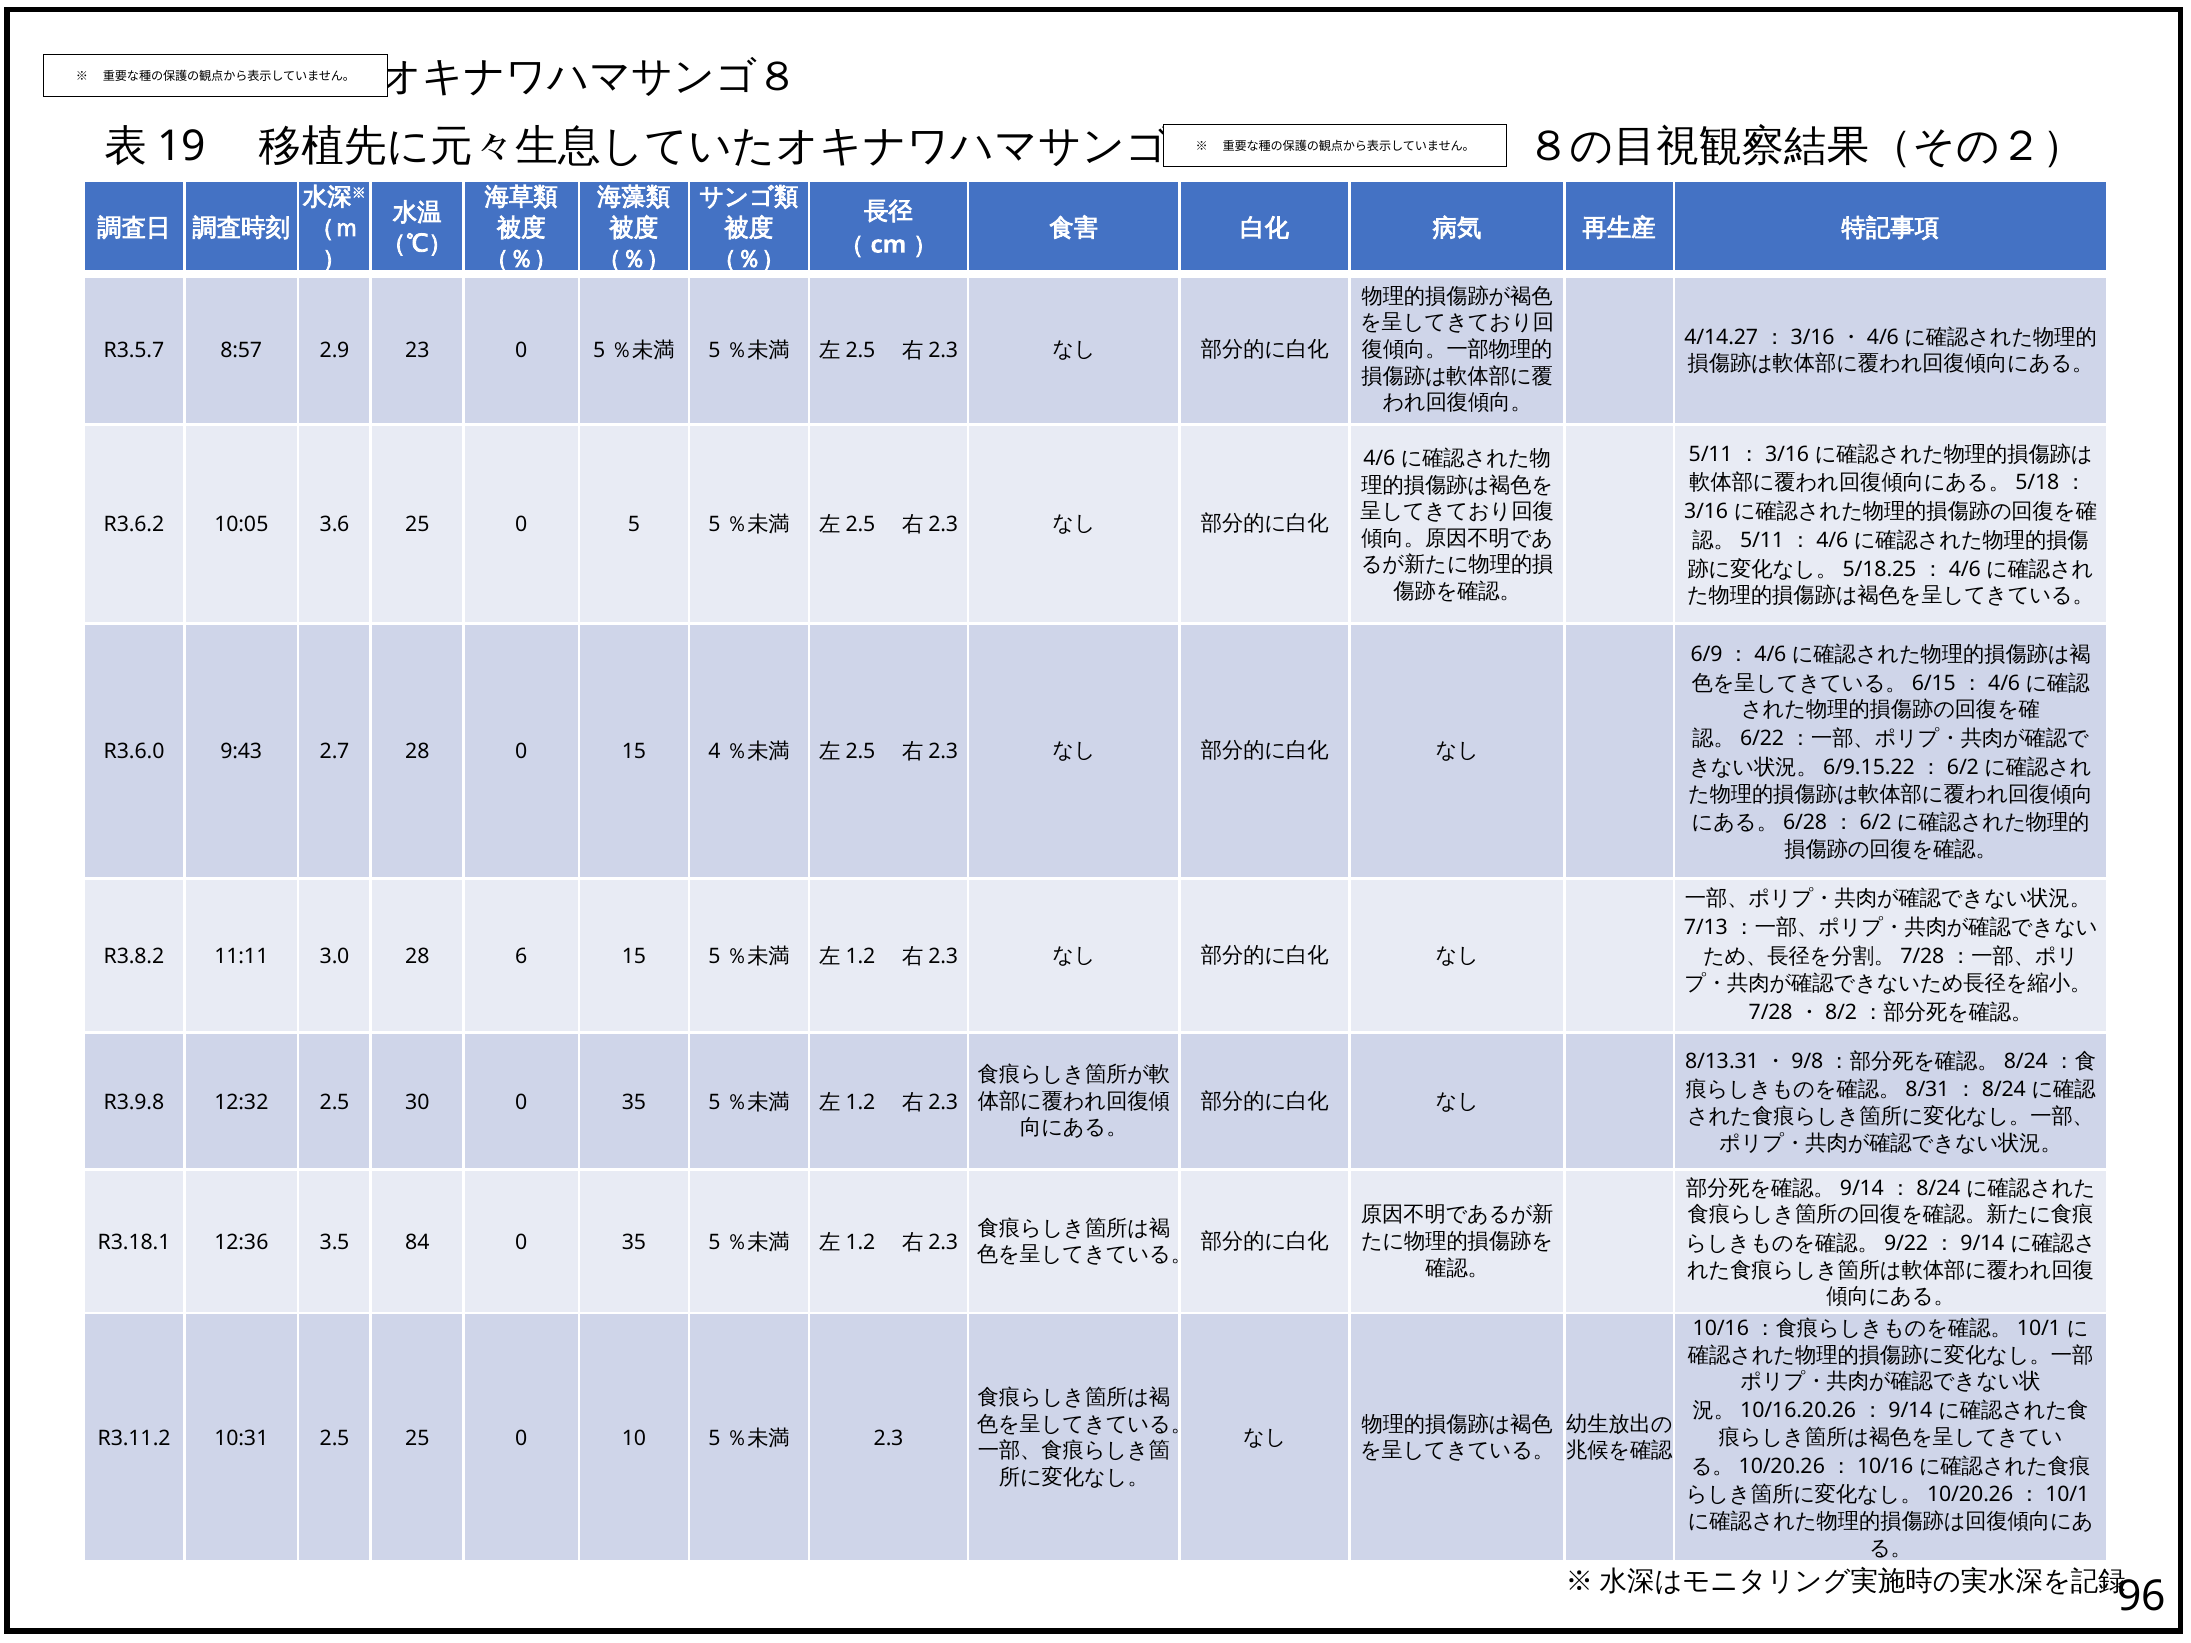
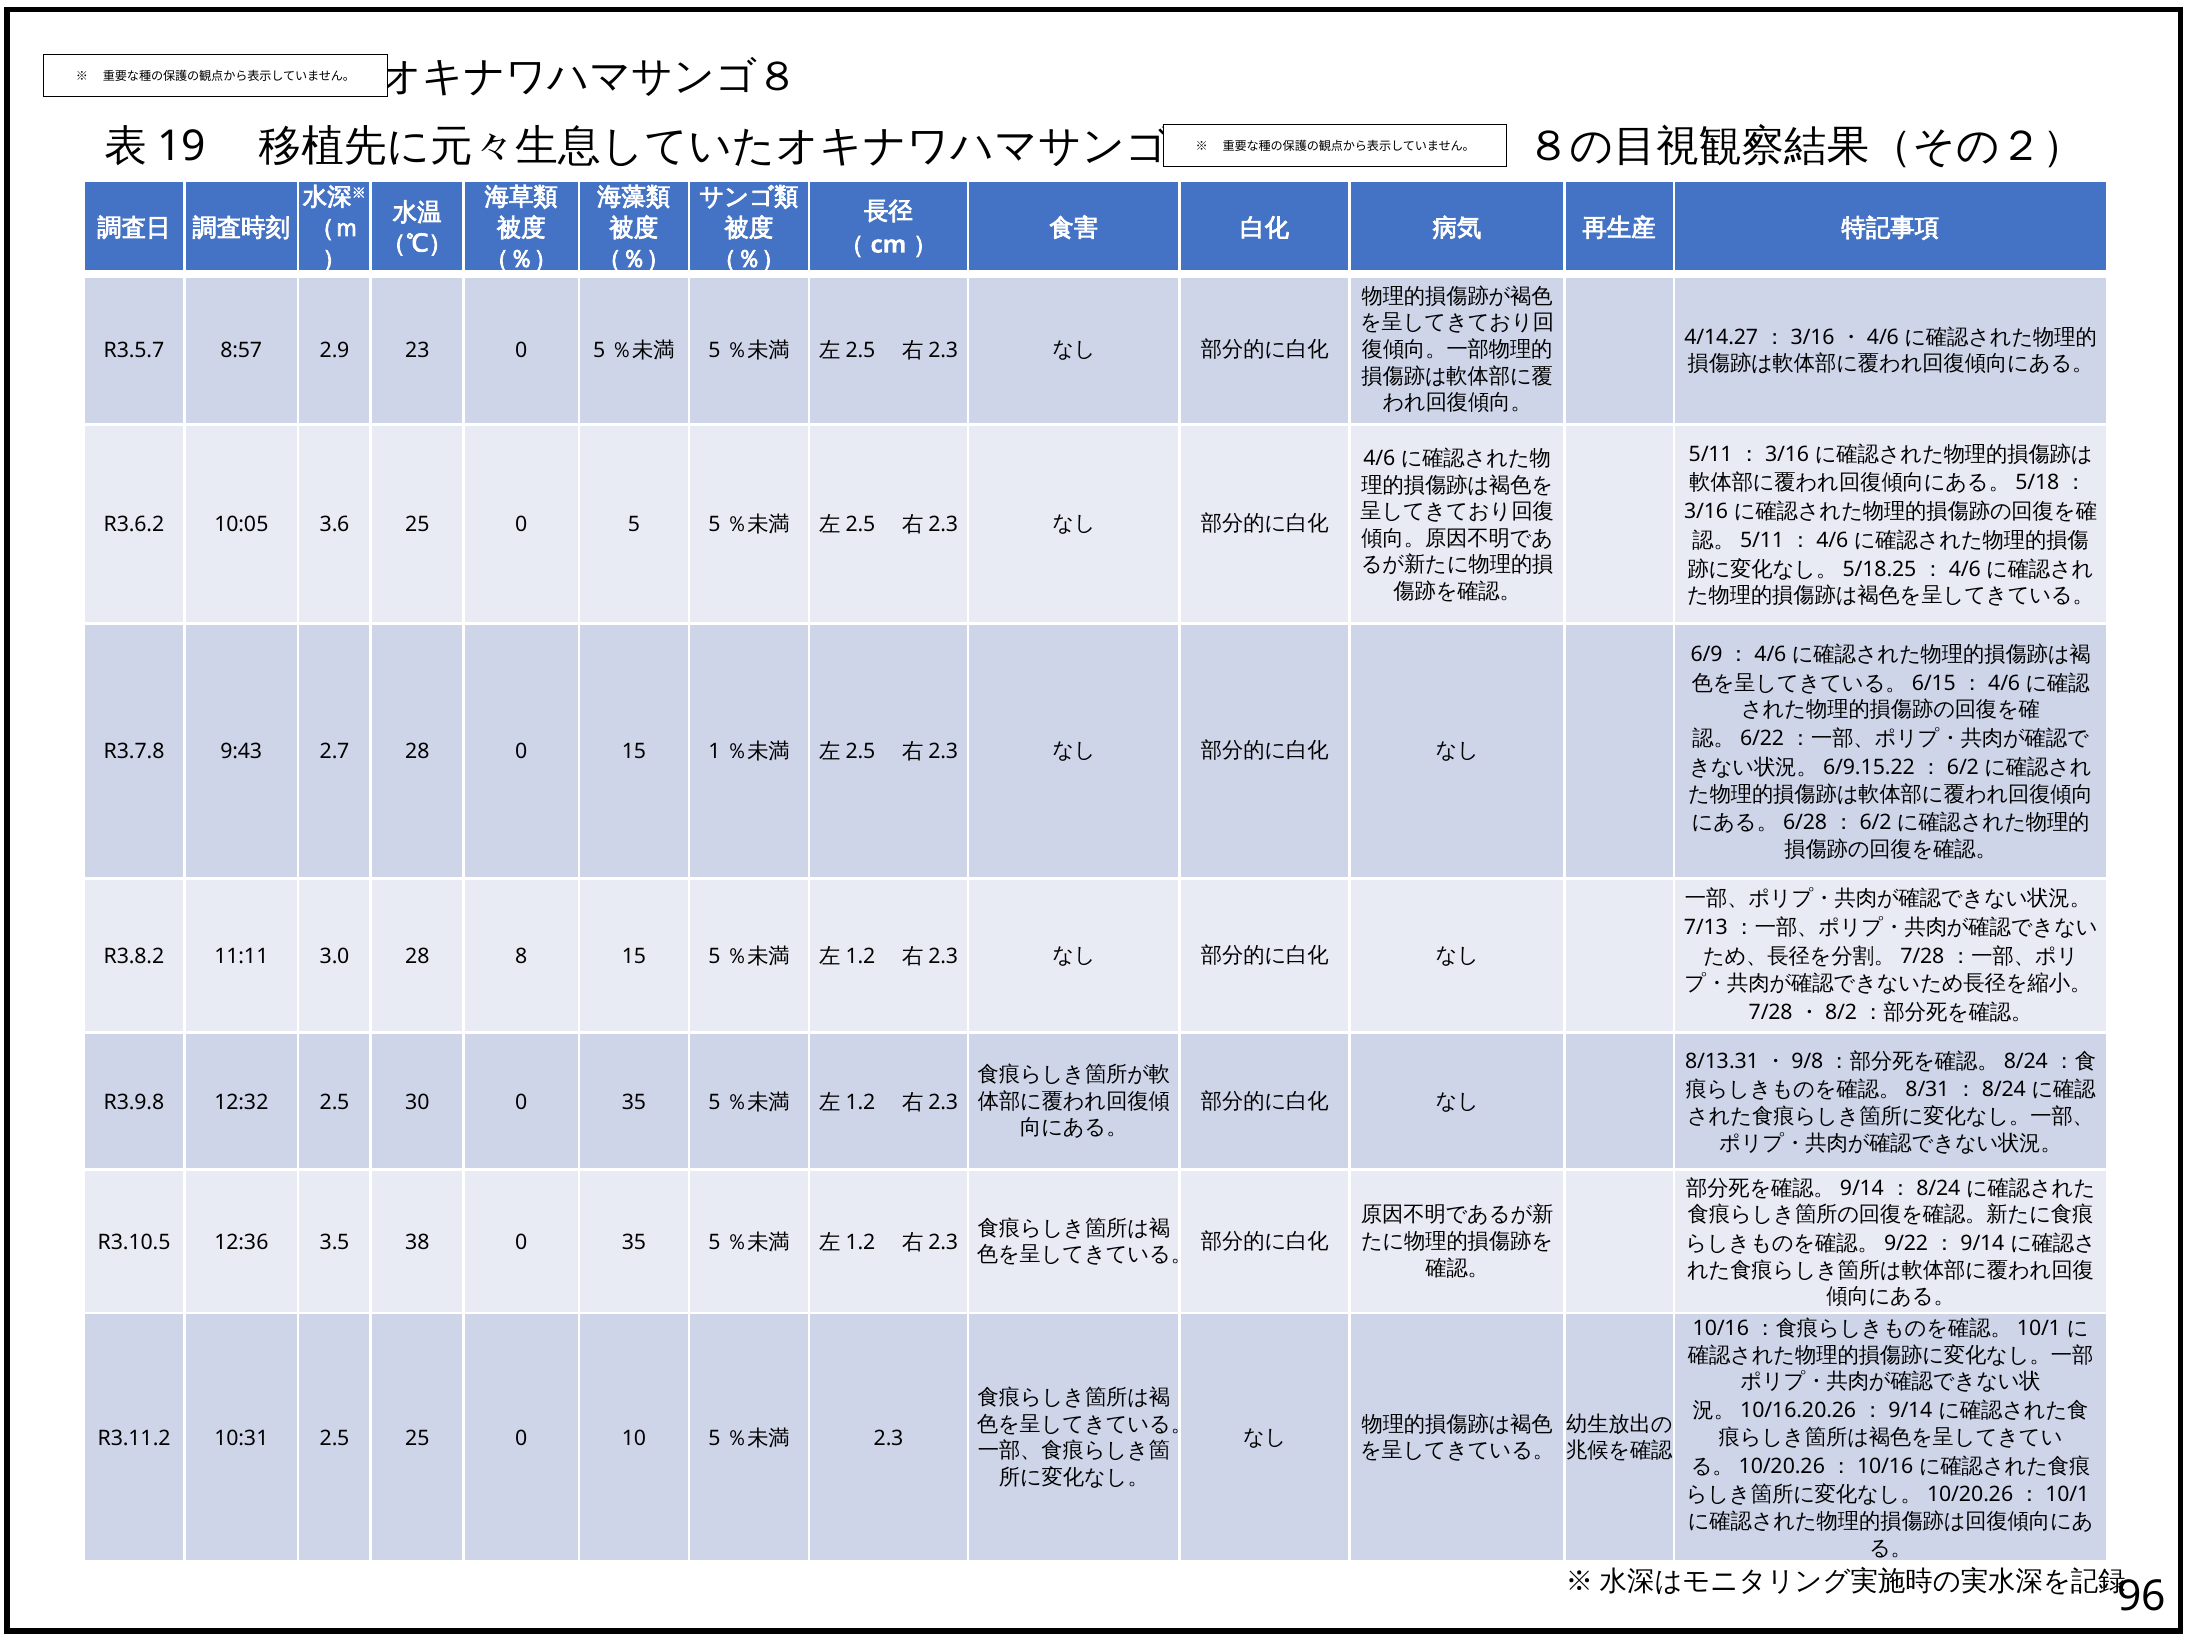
R3.6.0: R3.6.0 -> R3.7.8
4: 4 -> 1
6: 6 -> 8
R3.18.1: R3.18.1 -> R3.10.5
84: 84 -> 38
